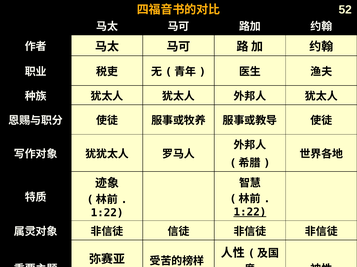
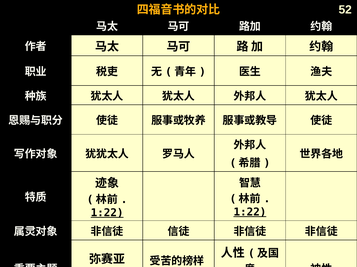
1:22 at (107, 213) underline: none -> present
